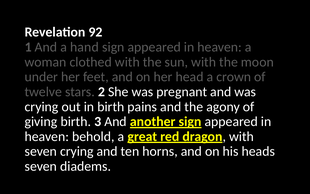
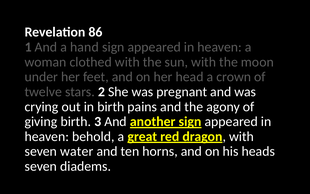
92: 92 -> 86
seven crying: crying -> water
